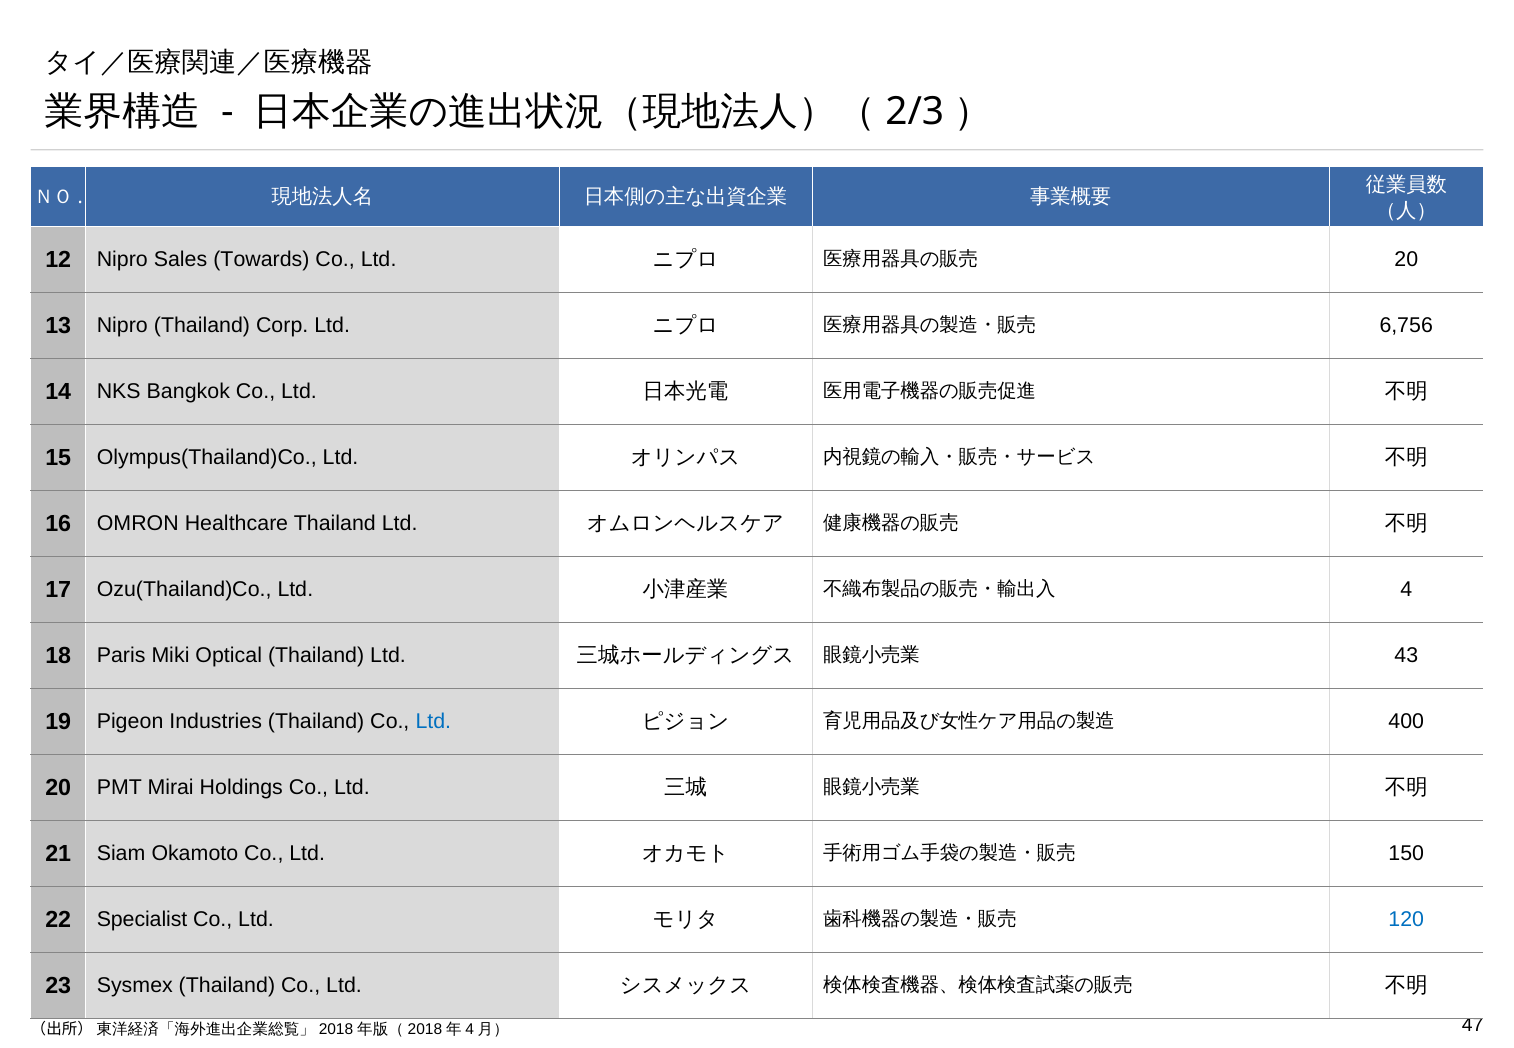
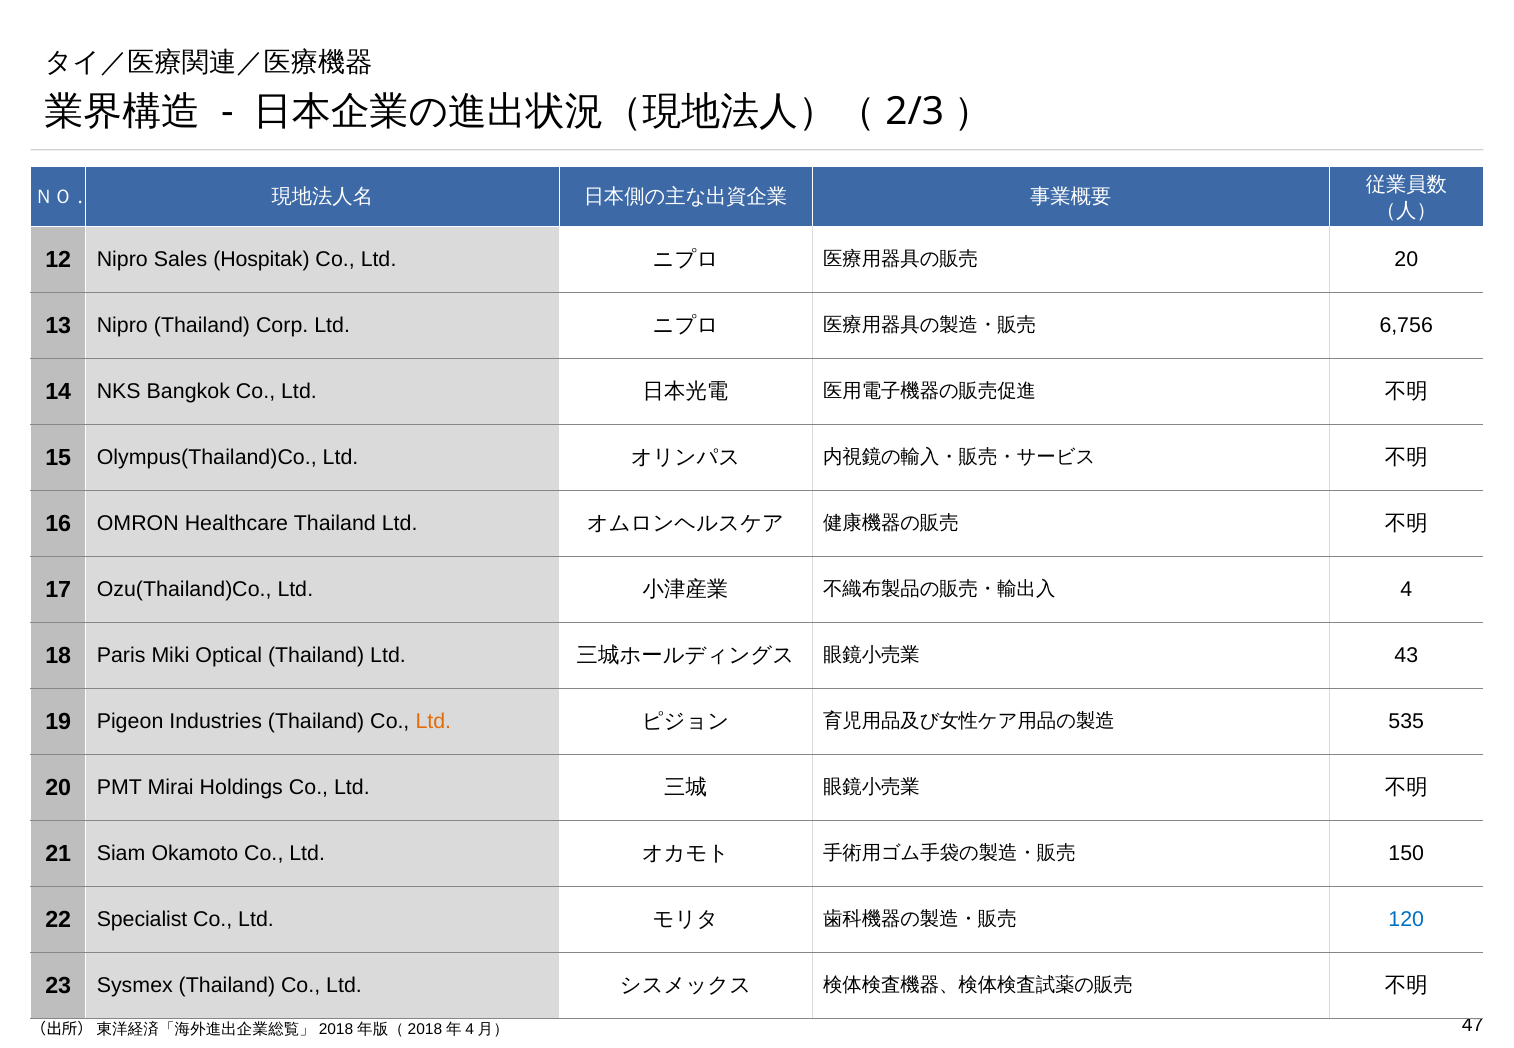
Towards: Towards -> Hospitak
Ltd at (433, 722) colour: blue -> orange
400: 400 -> 535
